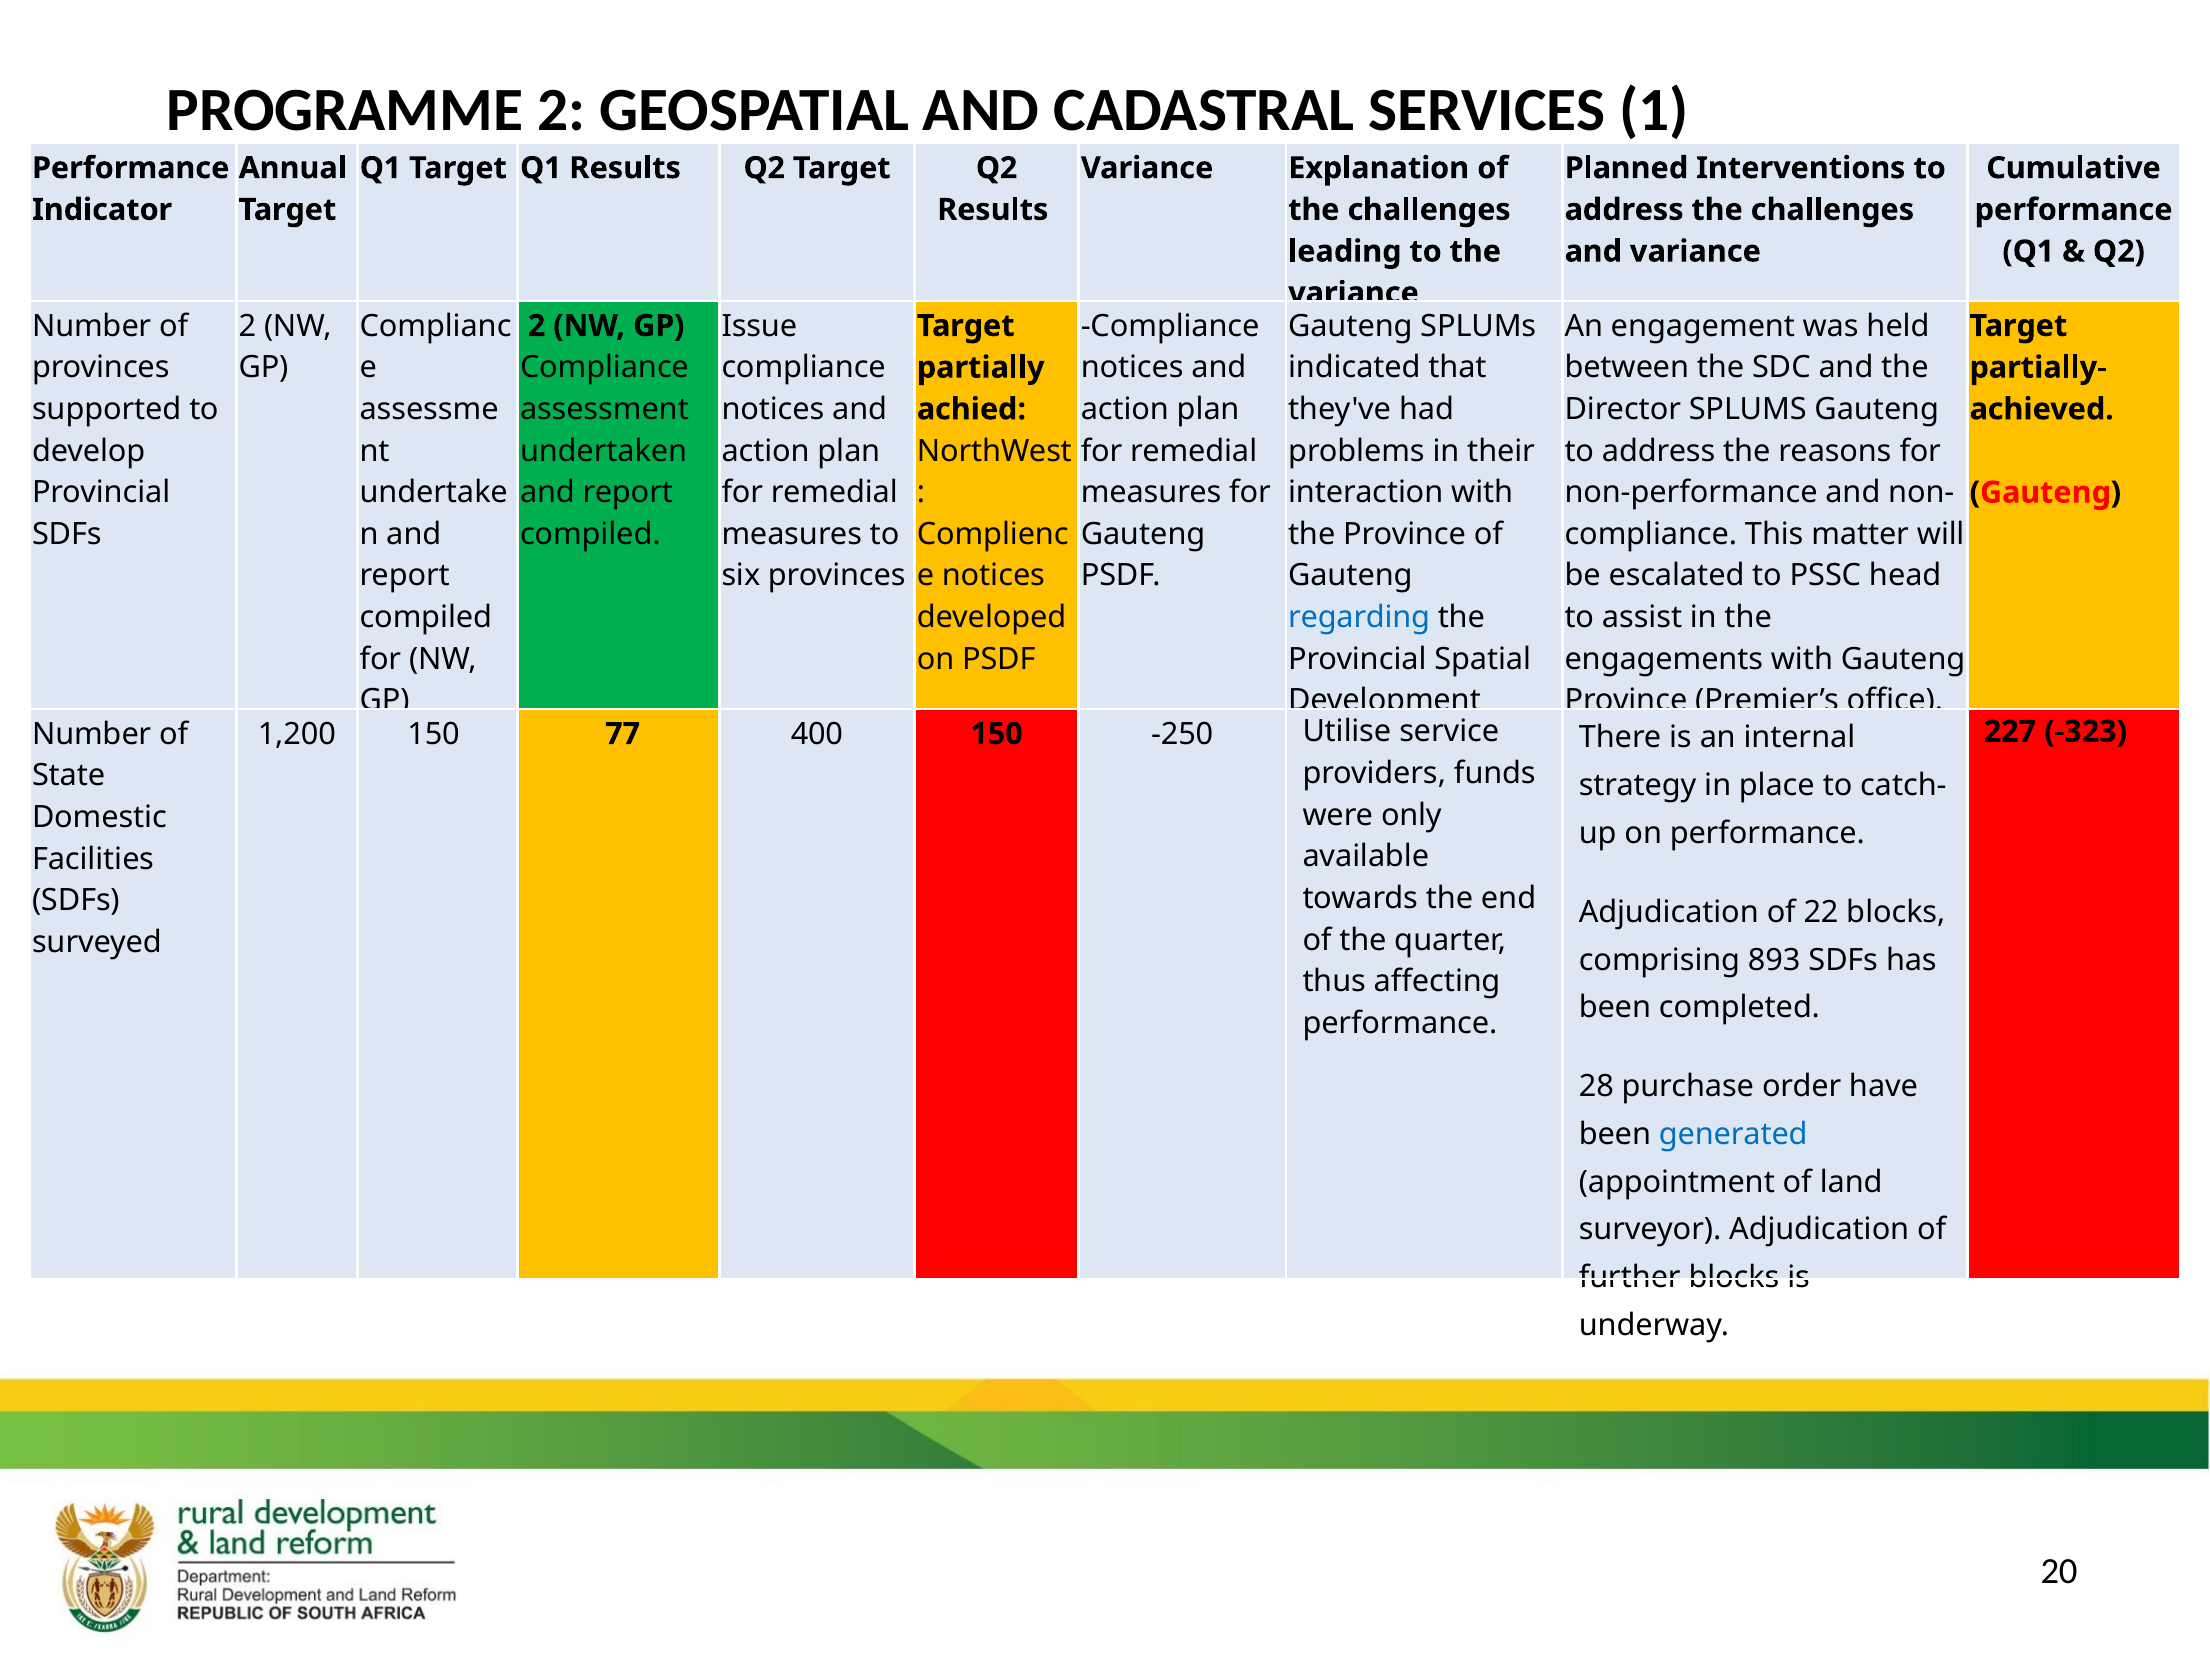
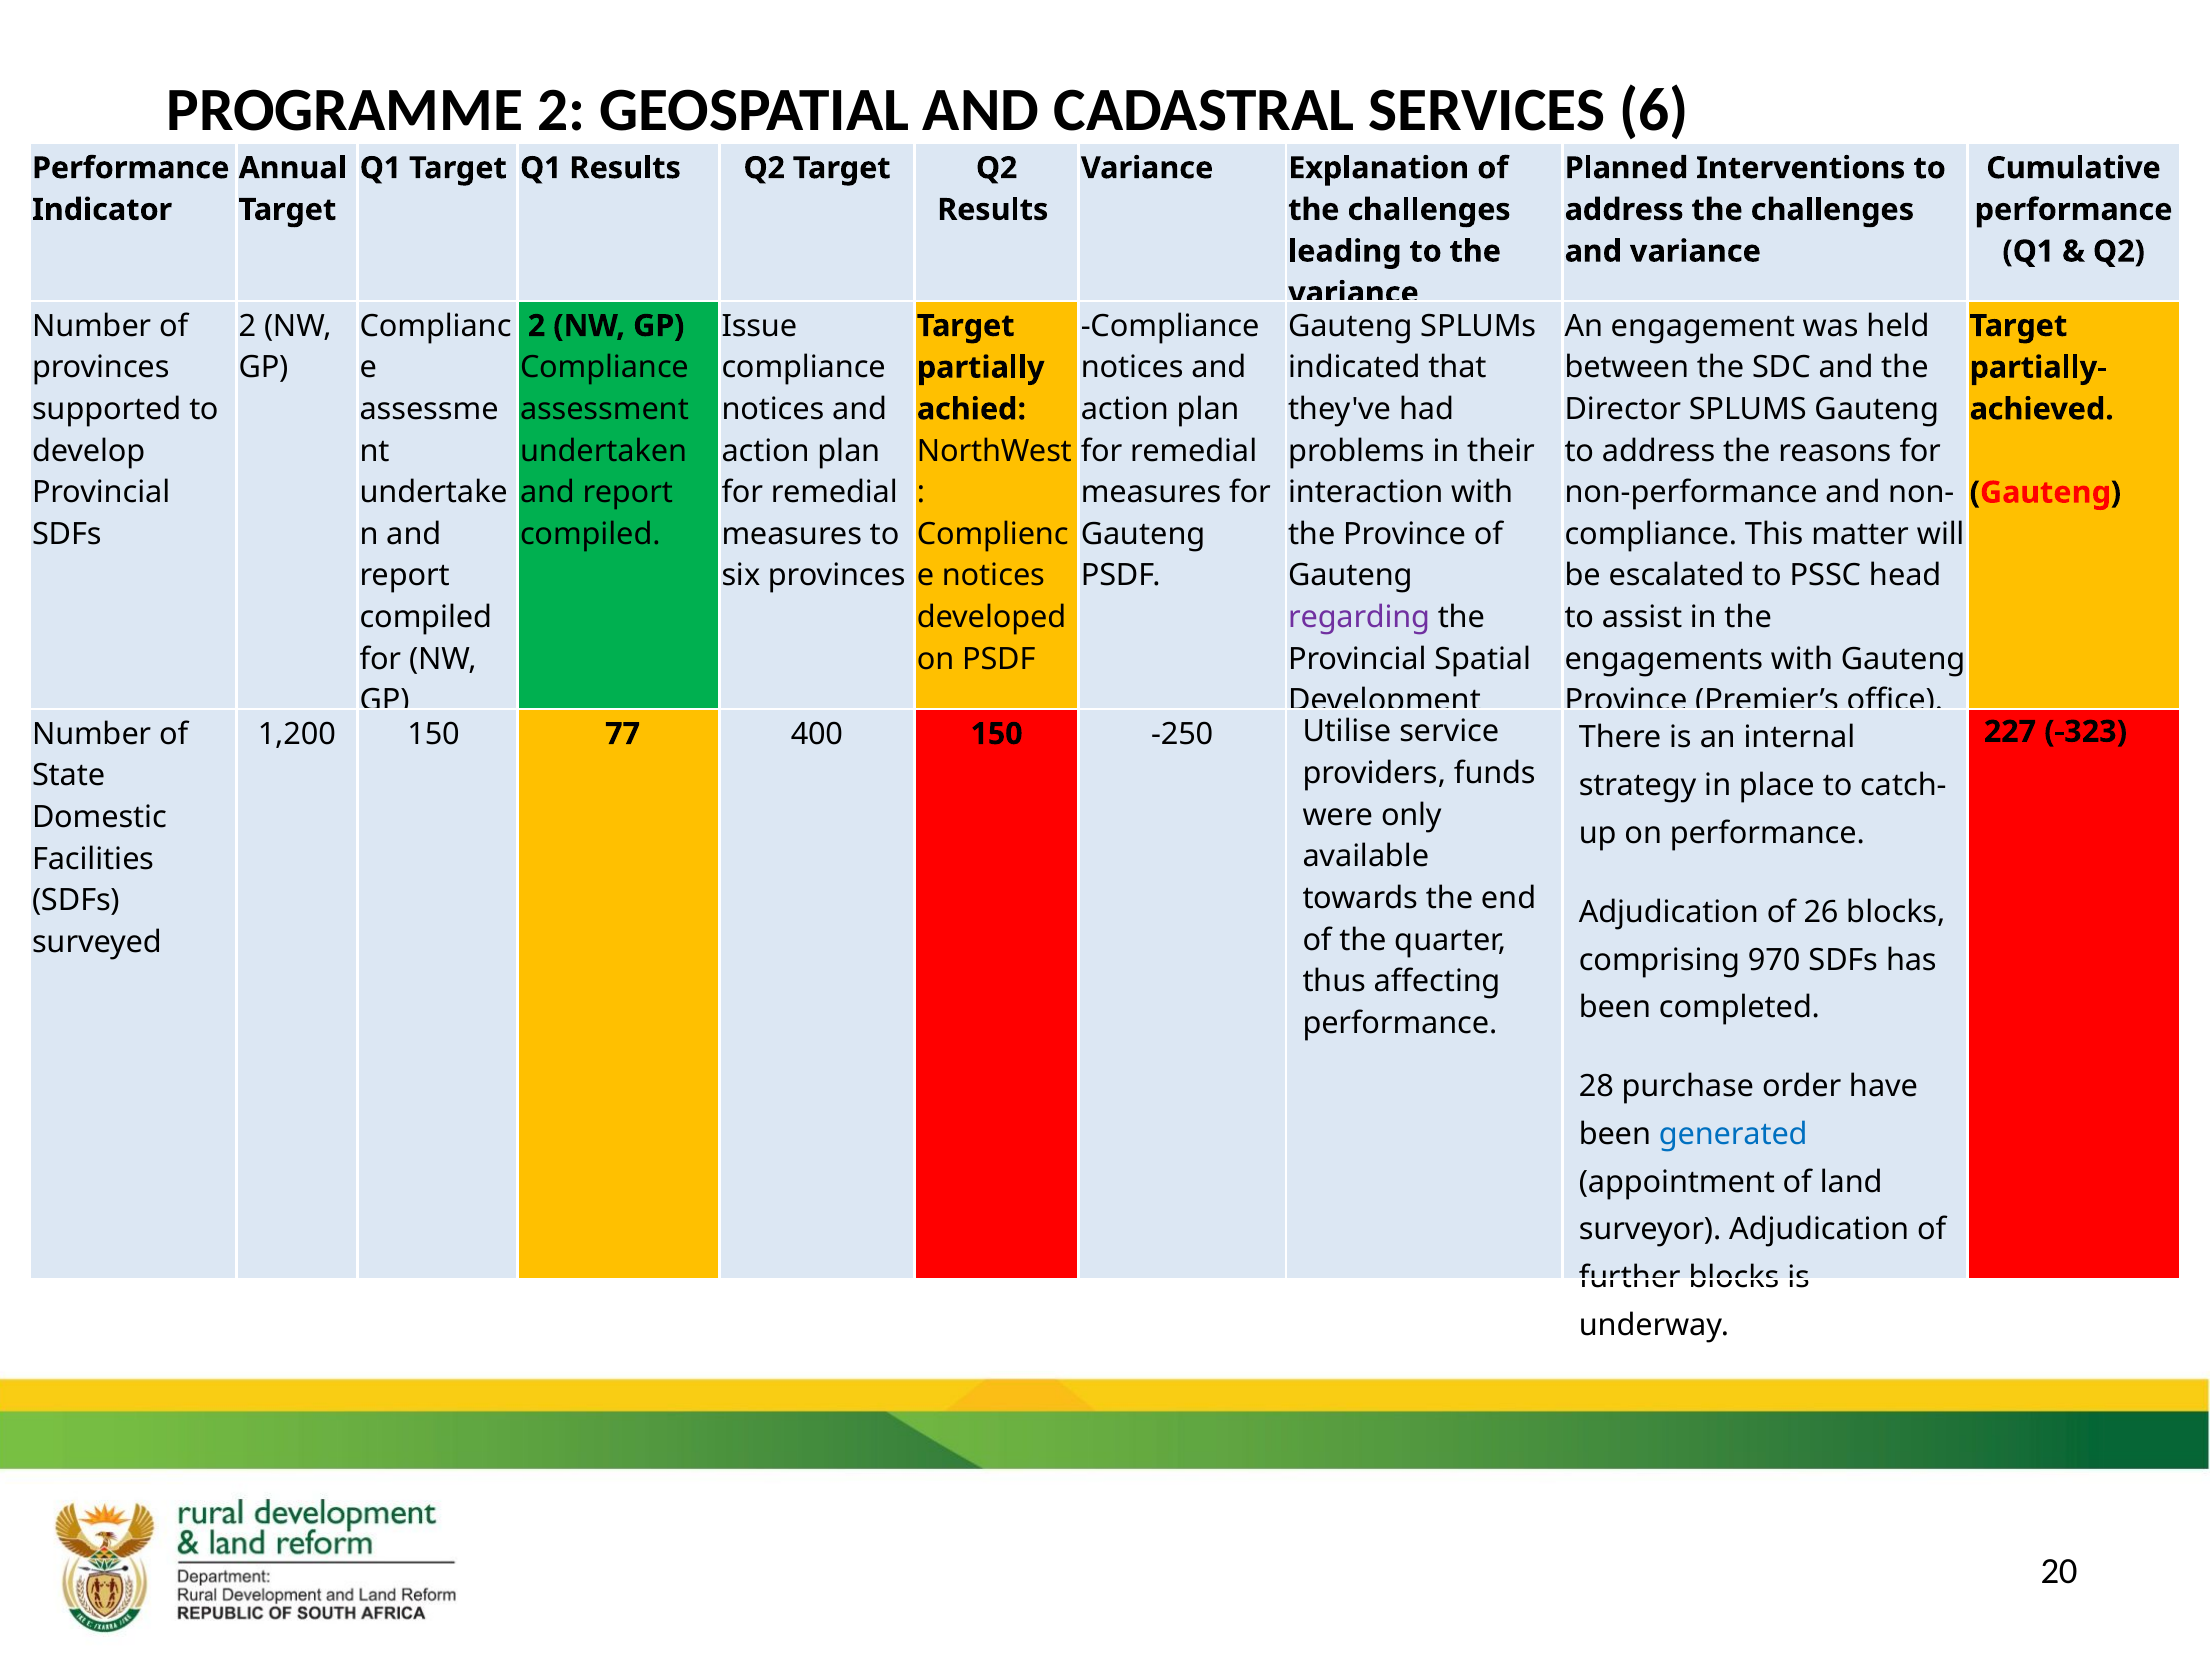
1: 1 -> 6
regarding colour: blue -> purple
22: 22 -> 26
893: 893 -> 970
